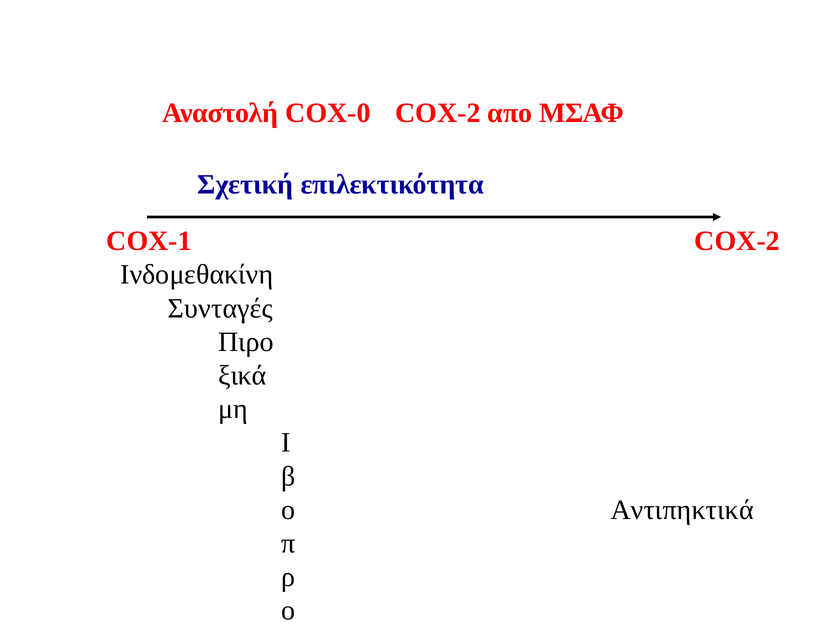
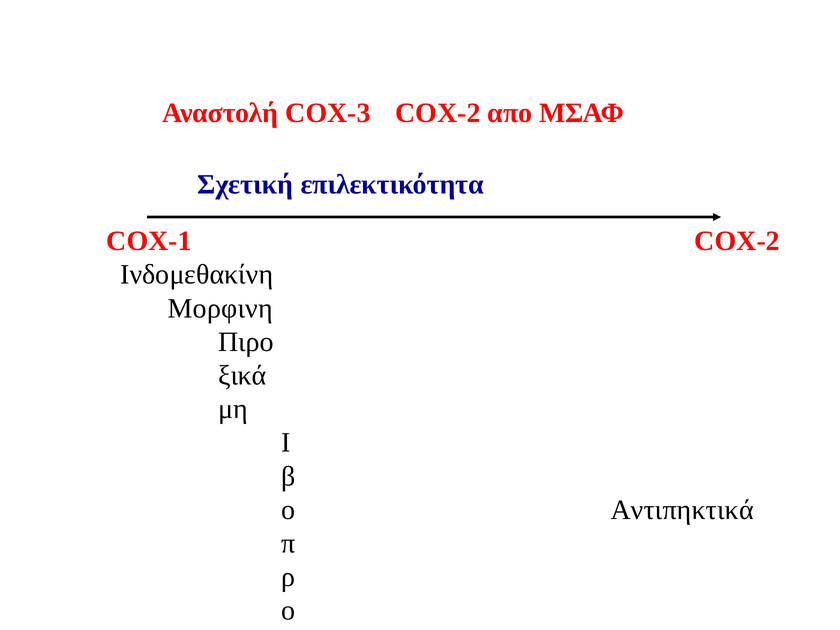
COX-0: COX-0 -> COX-3
Συνταγές: Συνταγές -> Μορφινη
